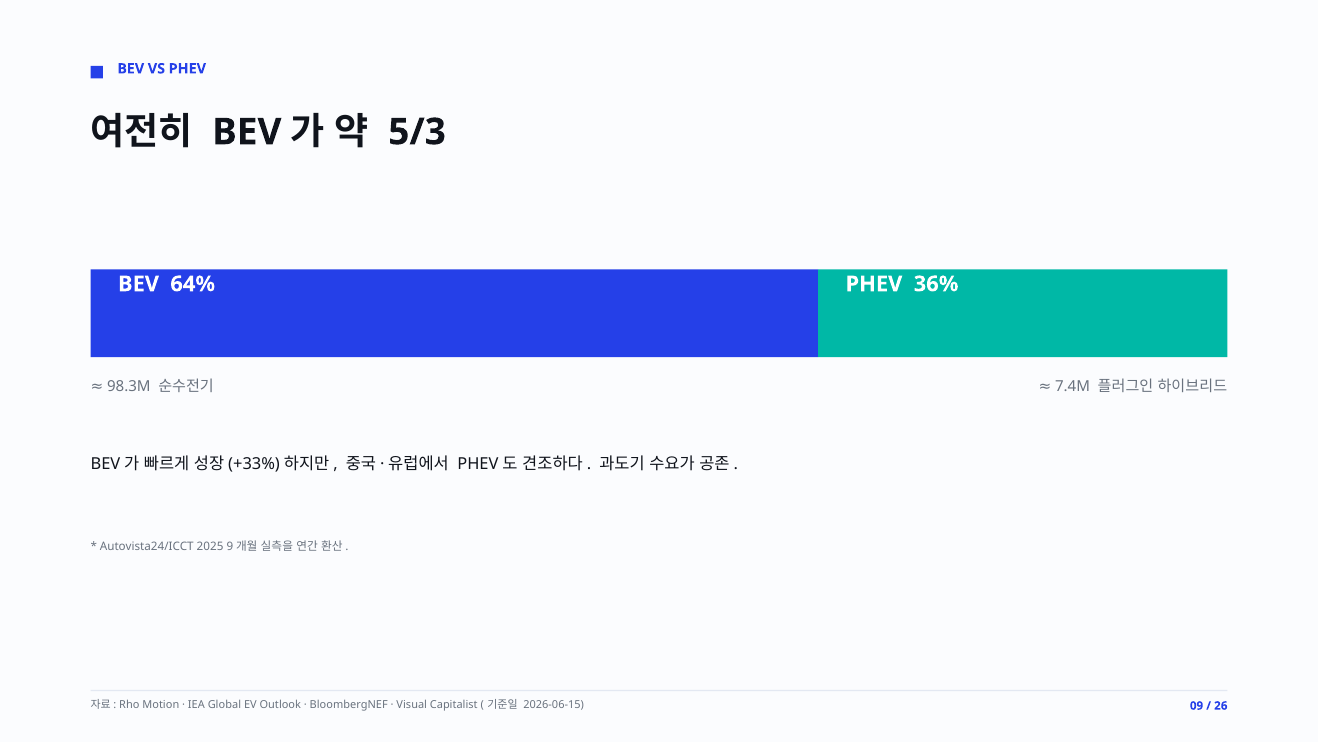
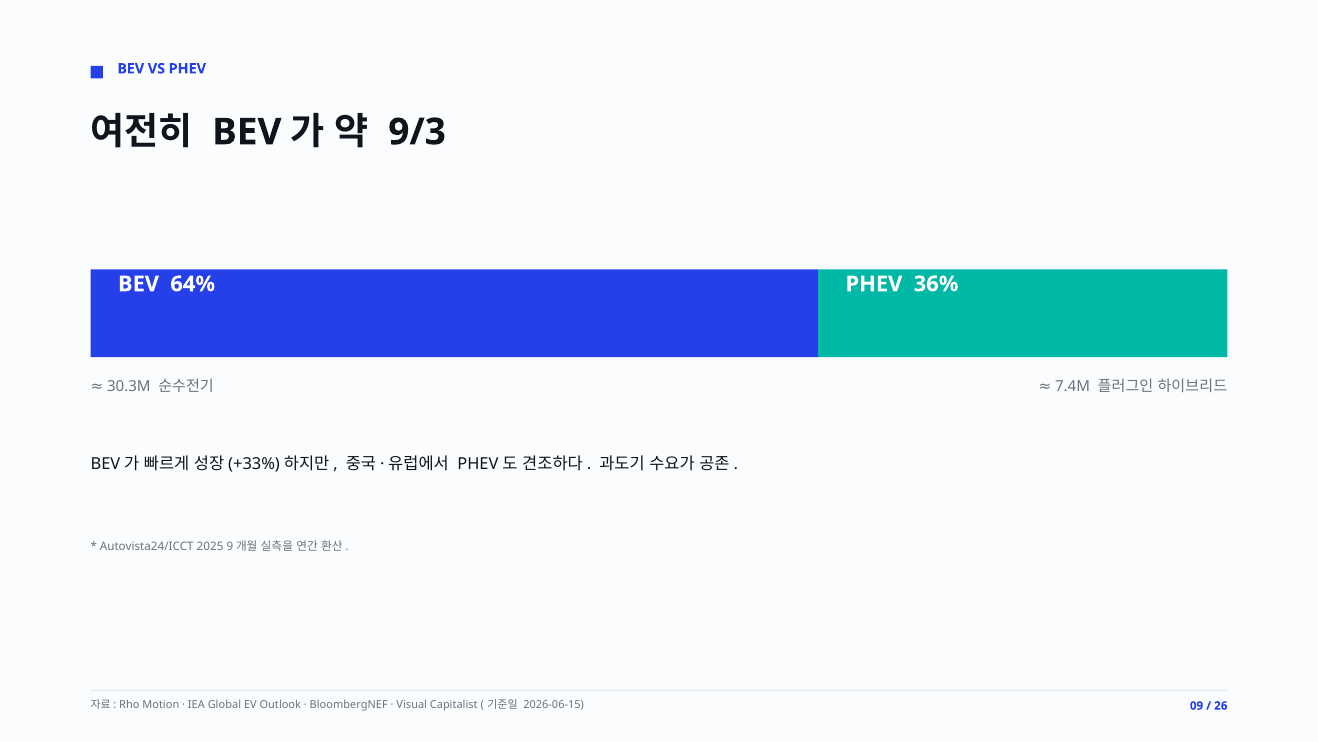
5/3: 5/3 -> 9/3
98.3M: 98.3M -> 30.3M
